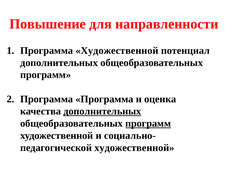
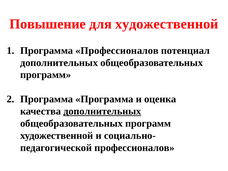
для направленности: направленности -> художественной
Программа Художественной: Художественной -> Профессионалов
программ at (148, 123) underline: present -> none
художественной at (134, 148): художественной -> профессионалов
